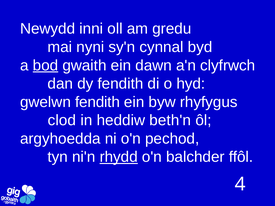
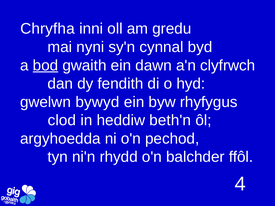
Newydd: Newydd -> Chryfha
gwelwn fendith: fendith -> bywyd
rhydd underline: present -> none
